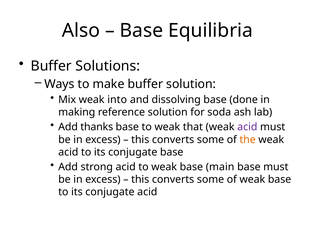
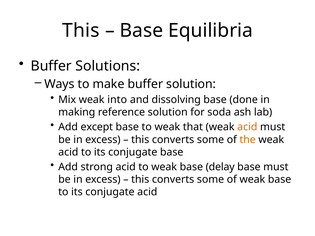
Also at (81, 30): Also -> This
thanks: thanks -> except
acid at (247, 127) colour: purple -> orange
main: main -> delay
